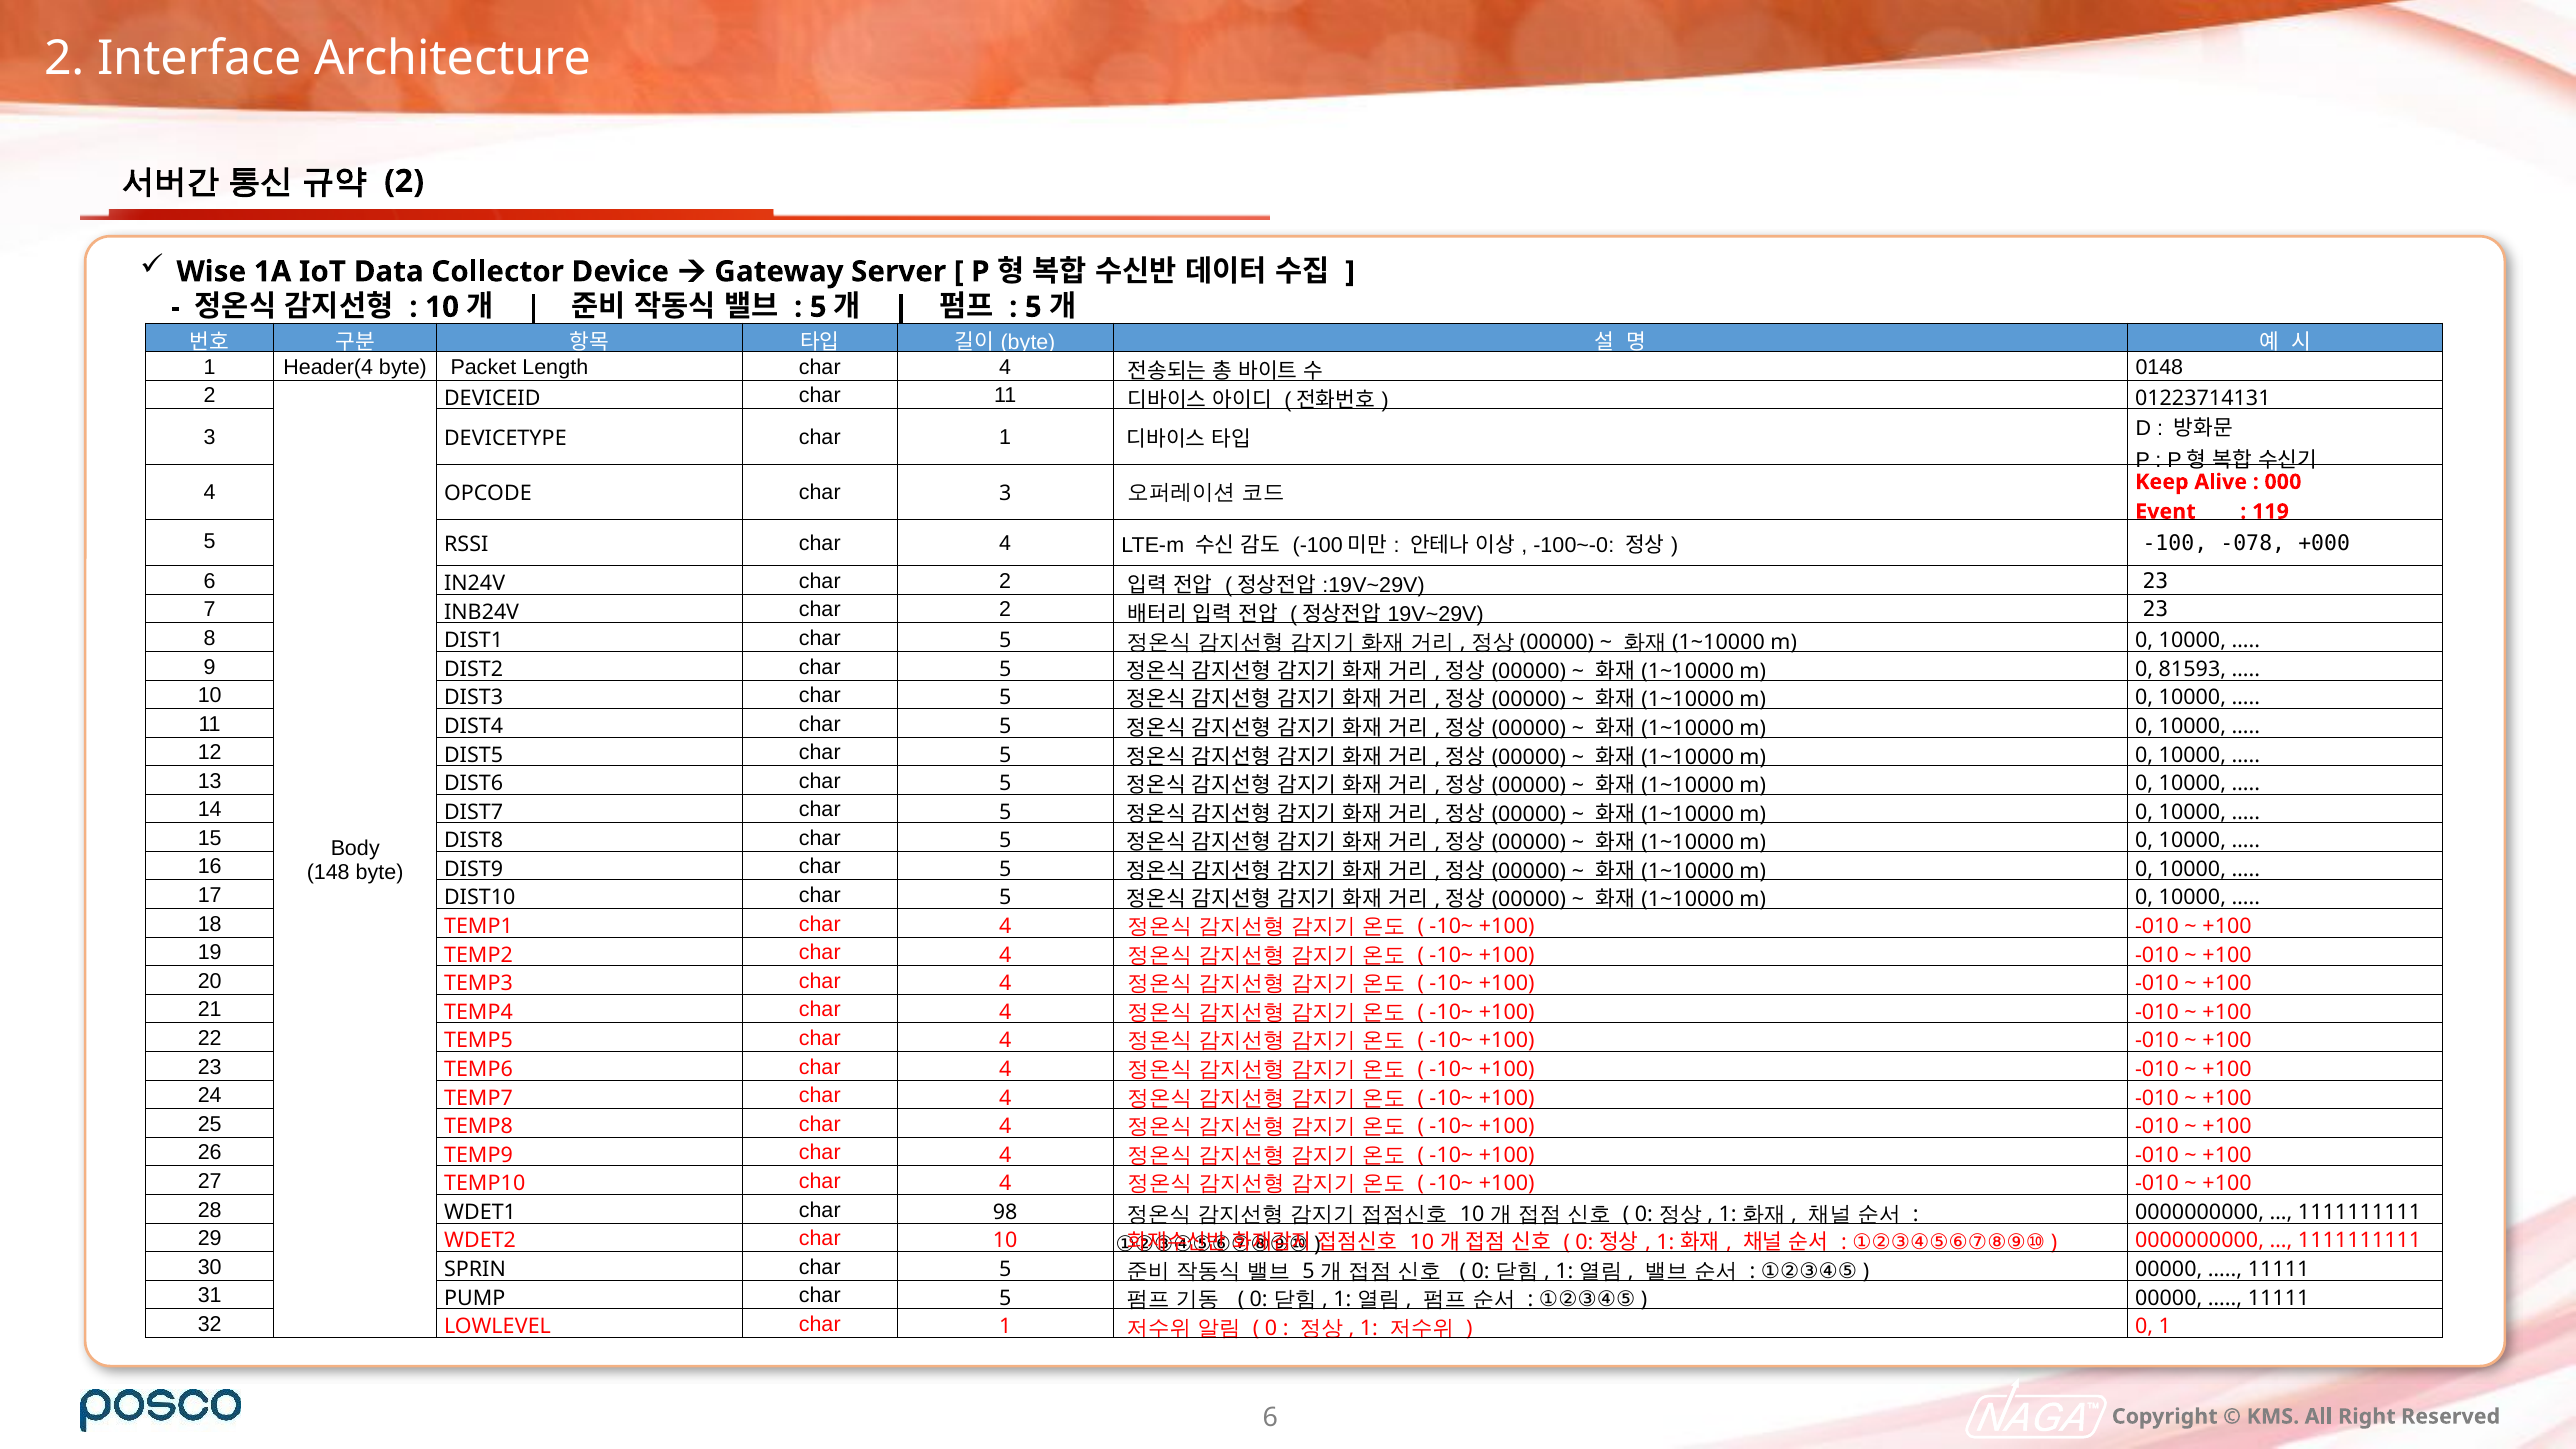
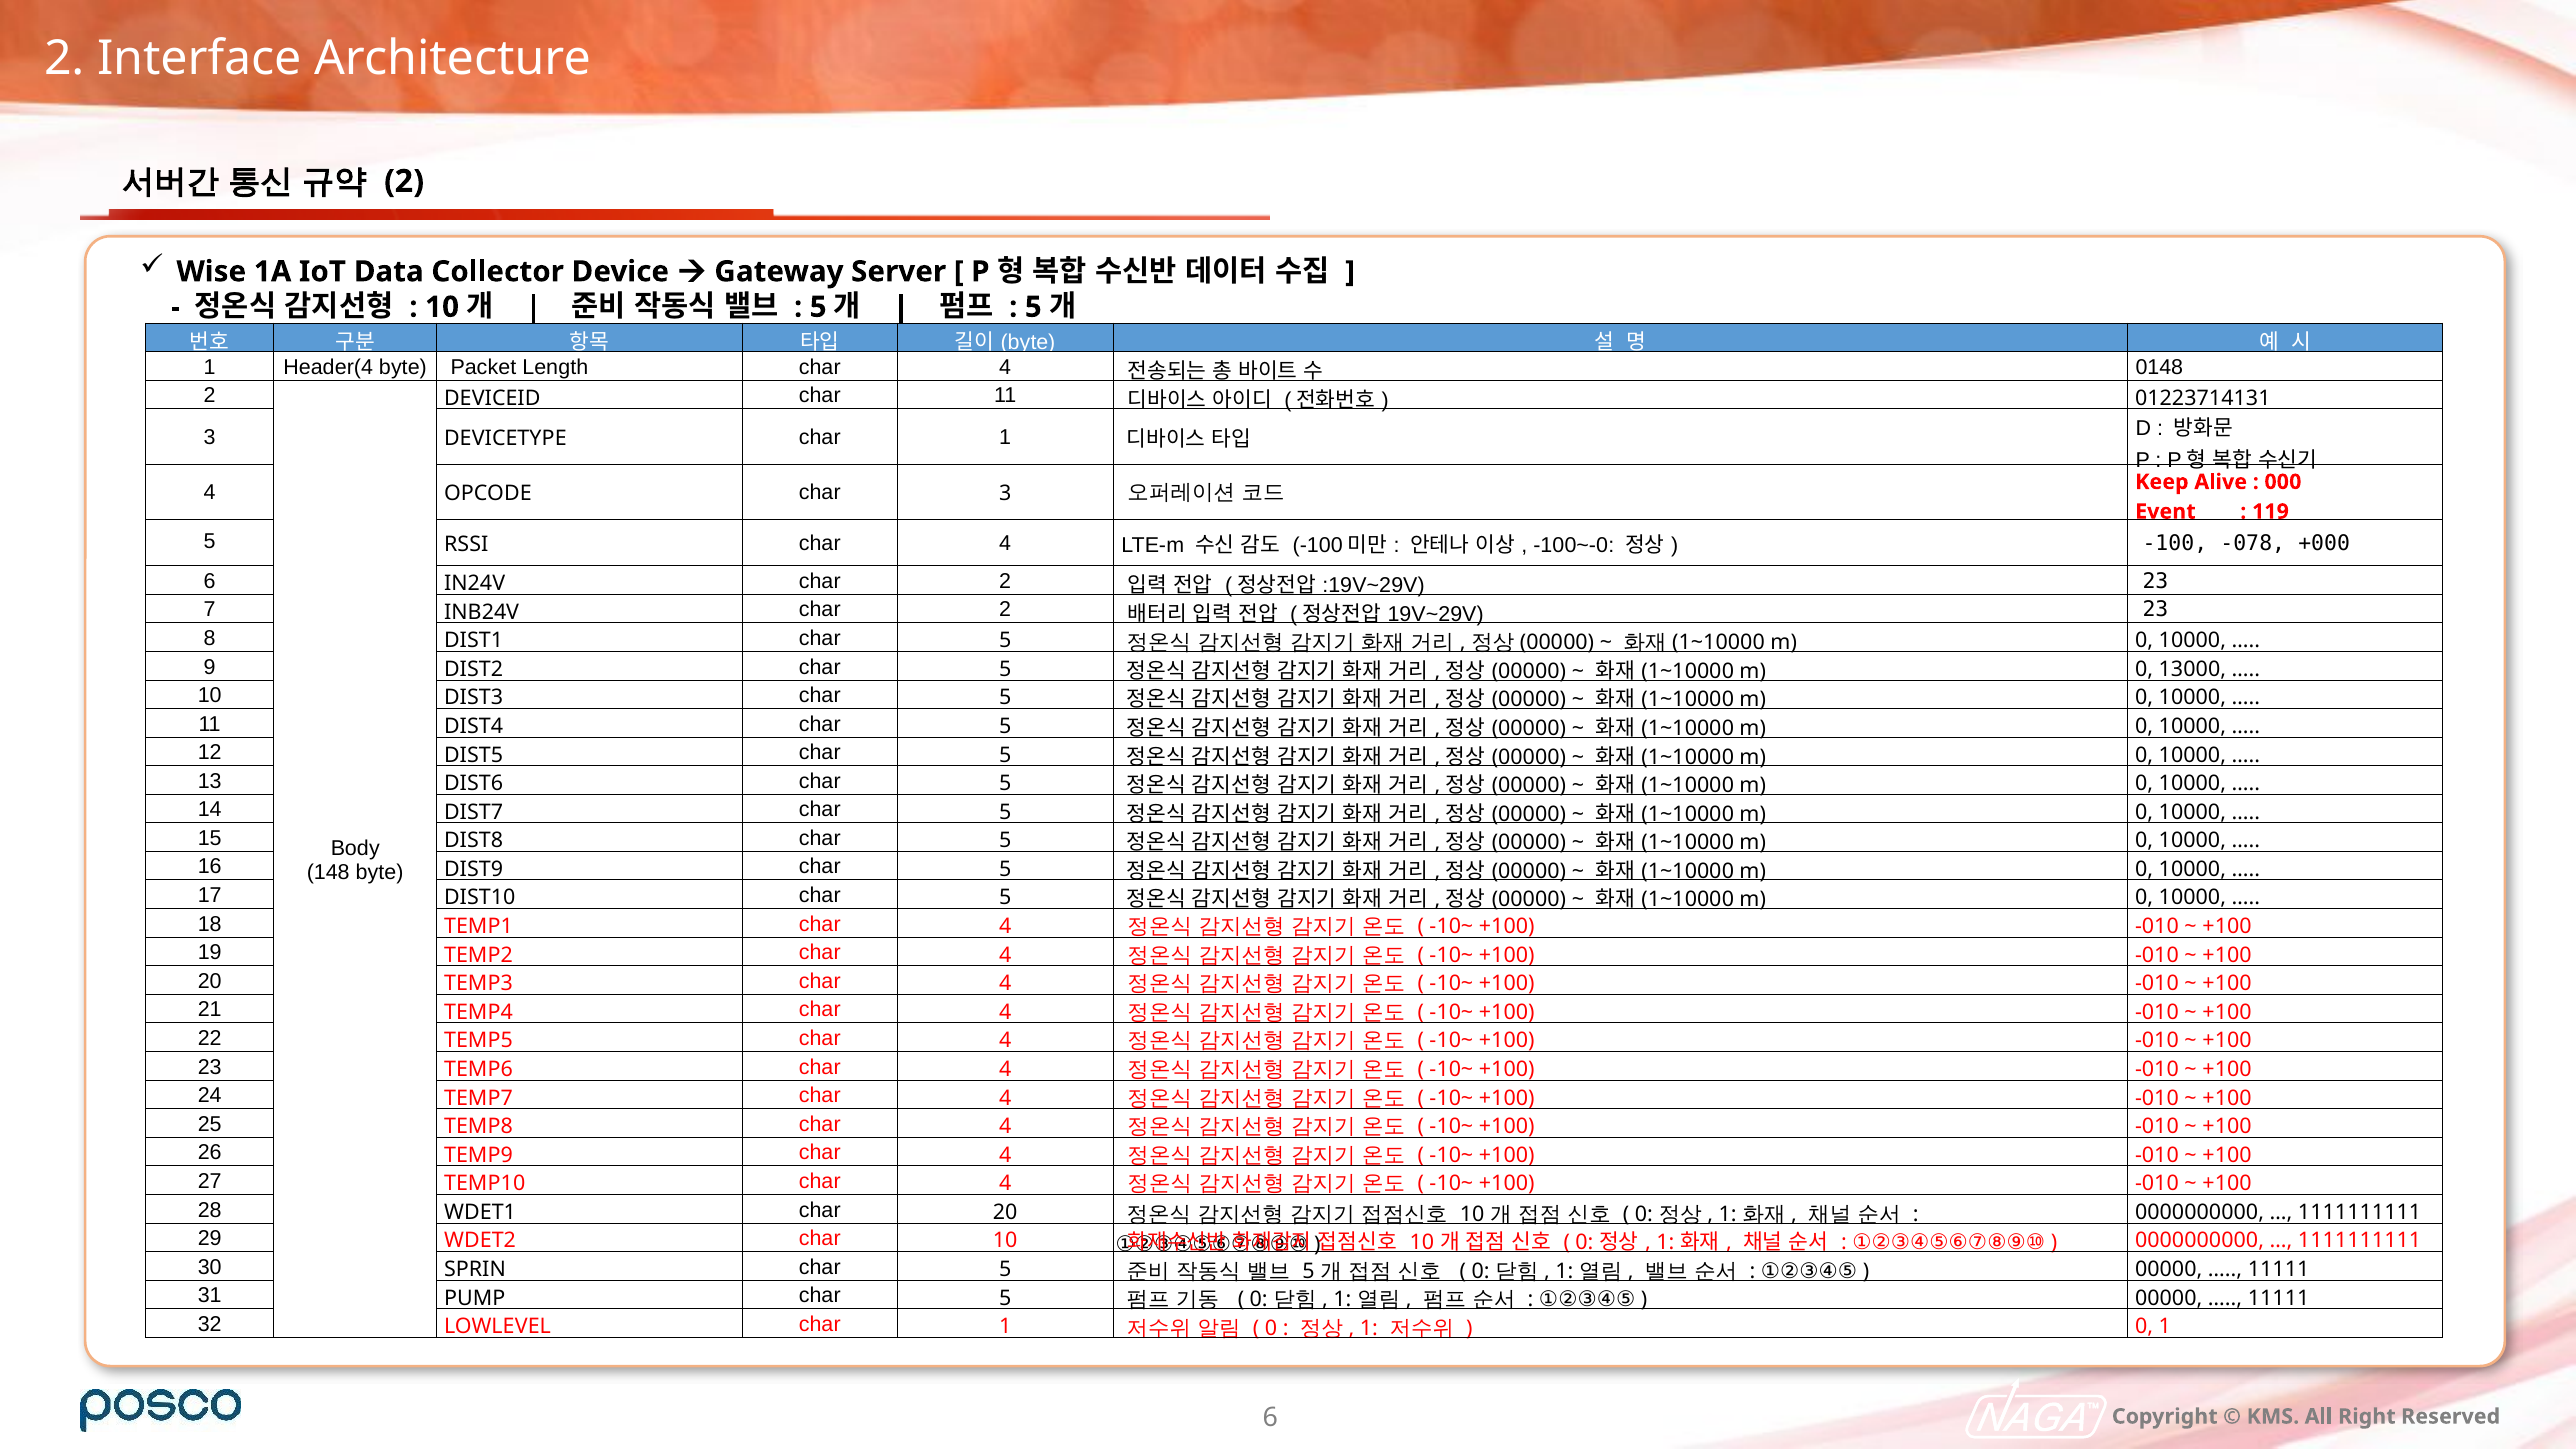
81593: 81593 -> 13000
char 98: 98 -> 20
